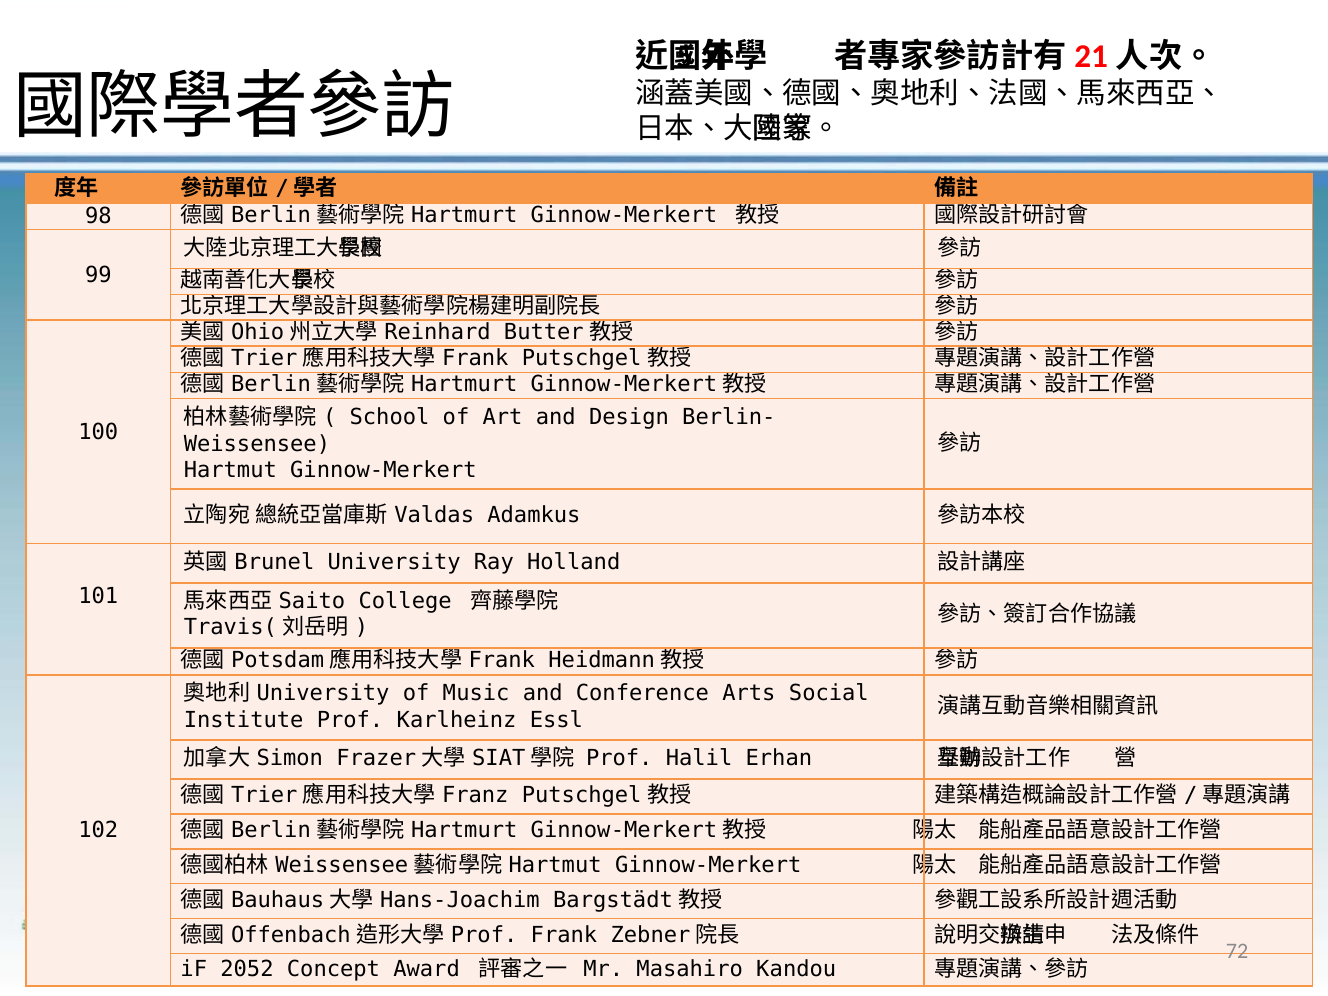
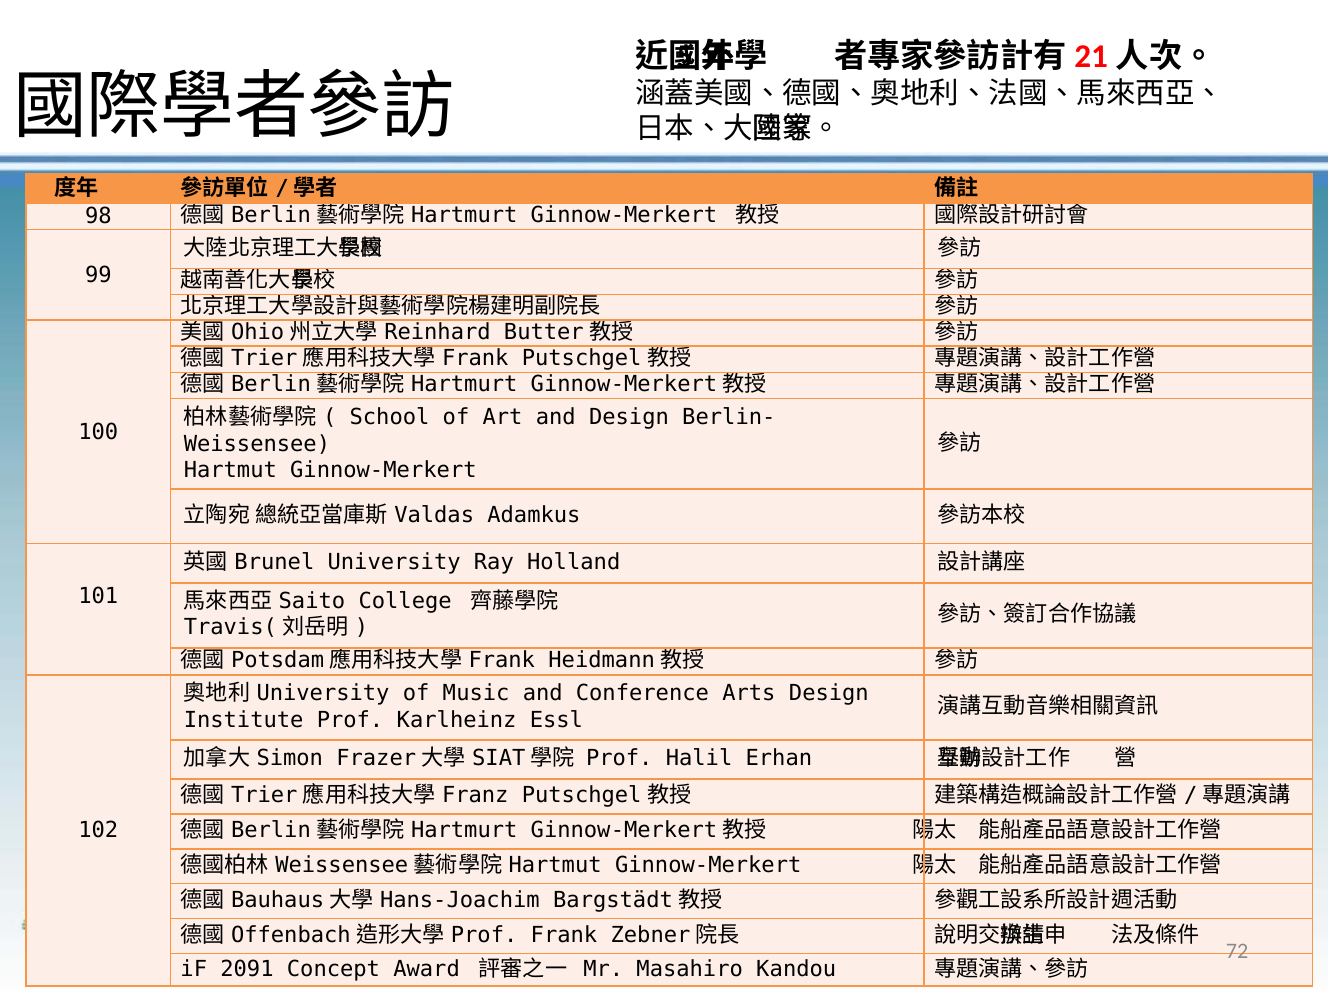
Arts Social: Social -> Design
2052: 2052 -> 2091
